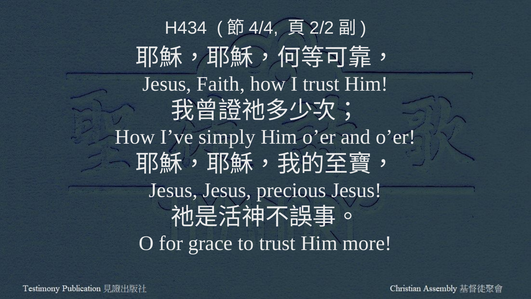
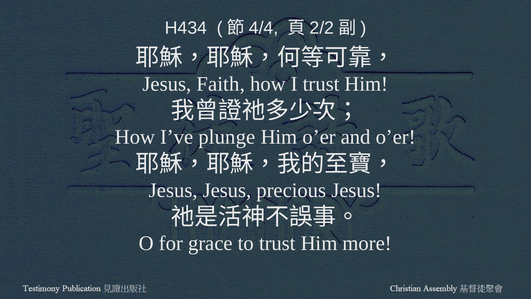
simply: simply -> plunge
